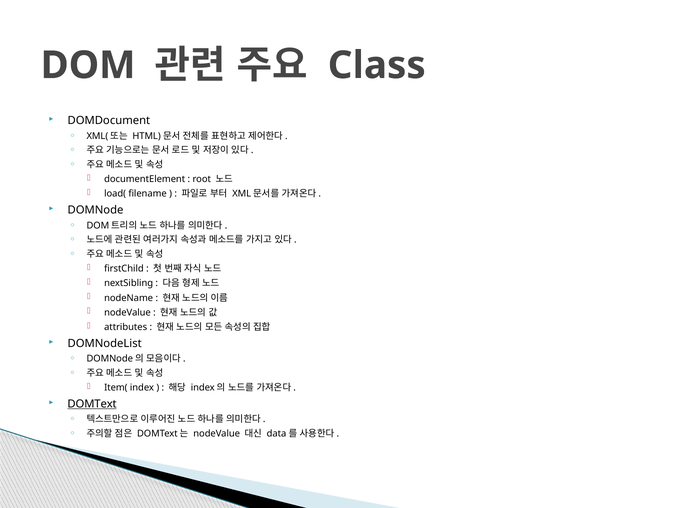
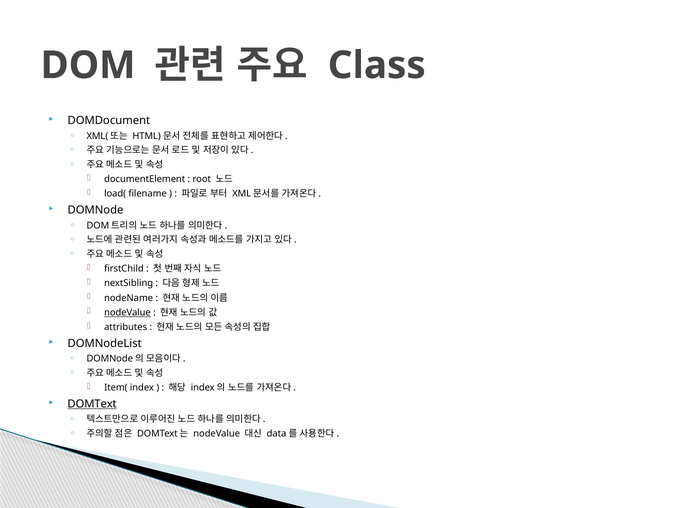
nodeValue at (127, 312) underline: none -> present
